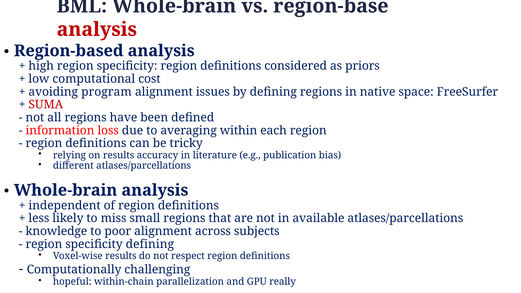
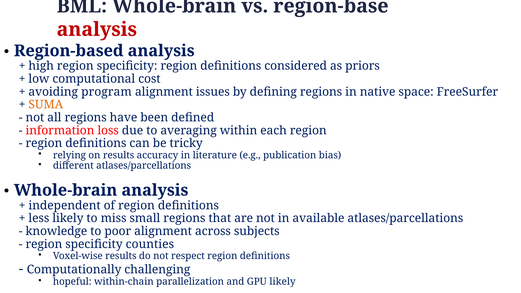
SUMA colour: red -> orange
specificity defining: defining -> counties
GPU really: really -> likely
